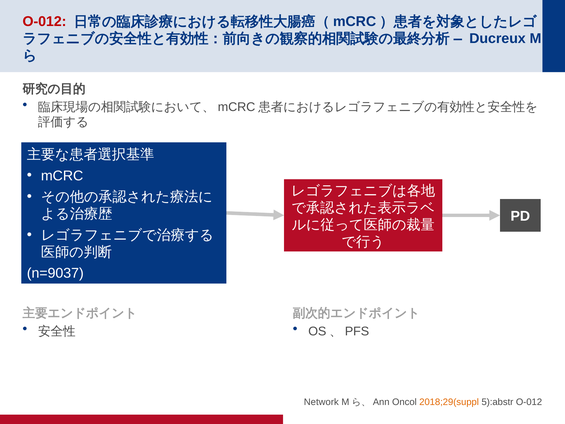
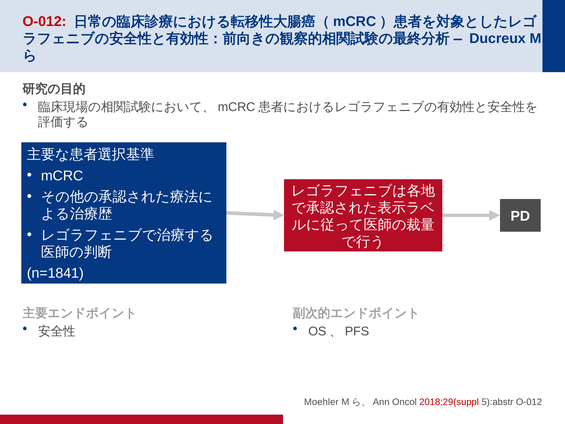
n=9037: n=9037 -> n=1841
Network: Network -> Moehler
2018;29(suppl colour: orange -> red
